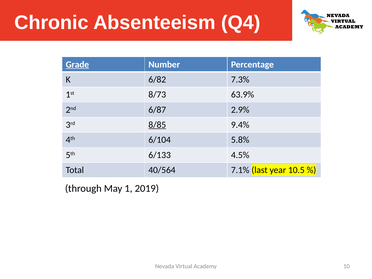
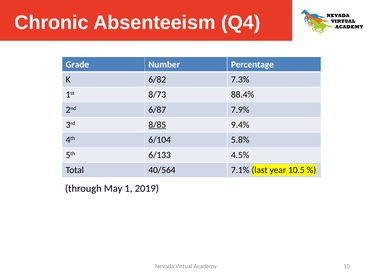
Grade underline: present -> none
63.9%: 63.9% -> 88.4%
2.9%: 2.9% -> 7.9%
